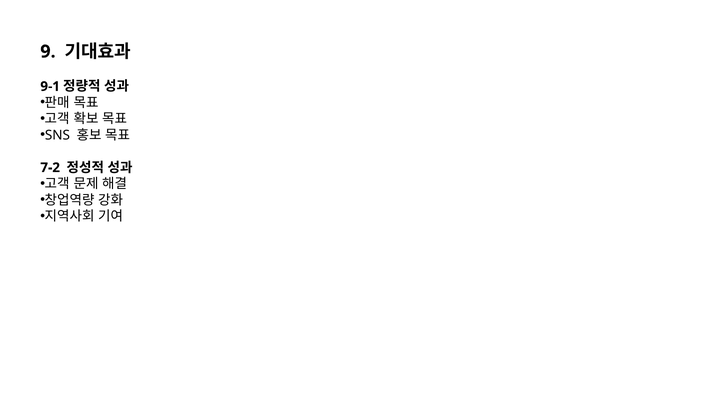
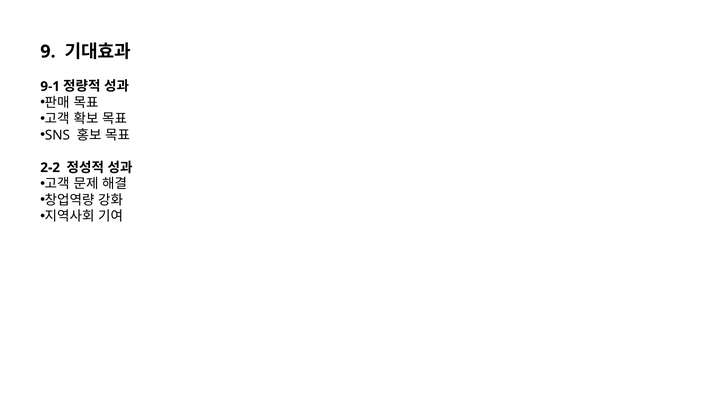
7-2: 7-2 -> 2-2
